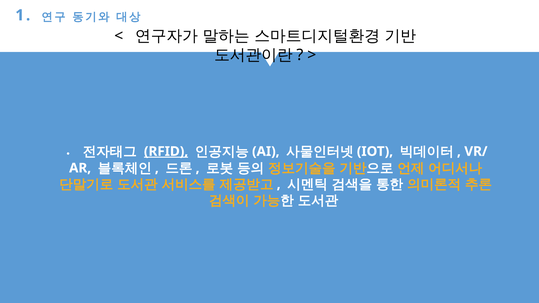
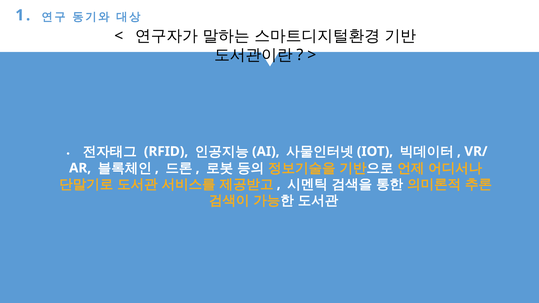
RFID underline: present -> none
